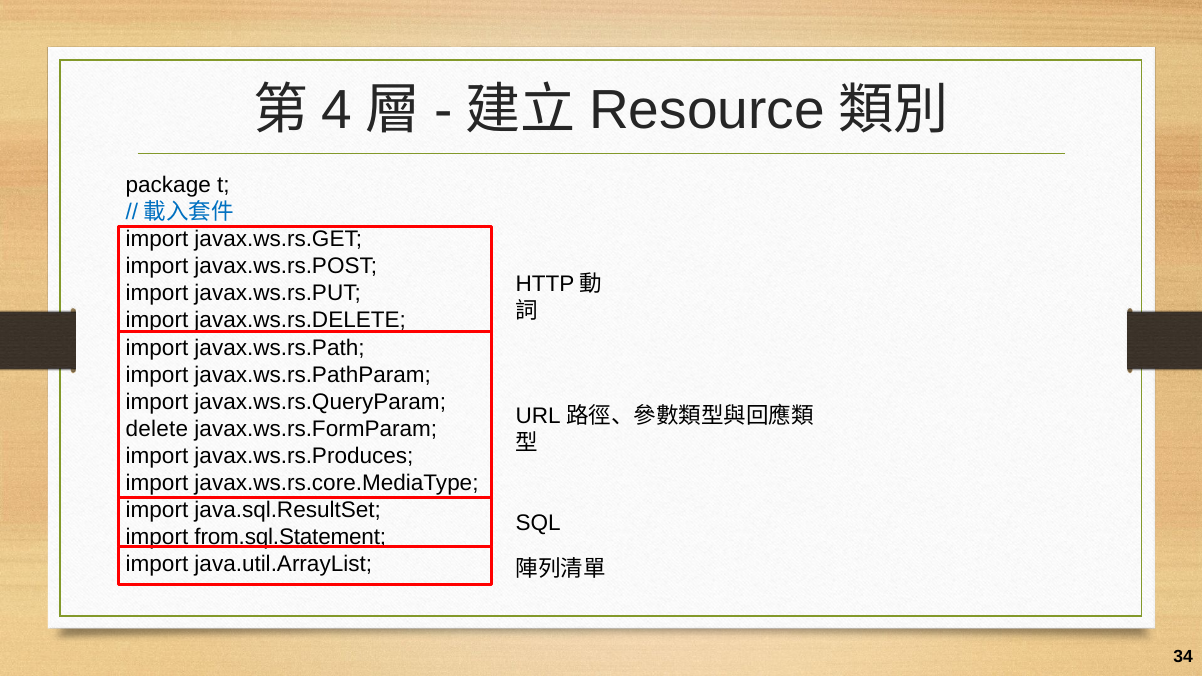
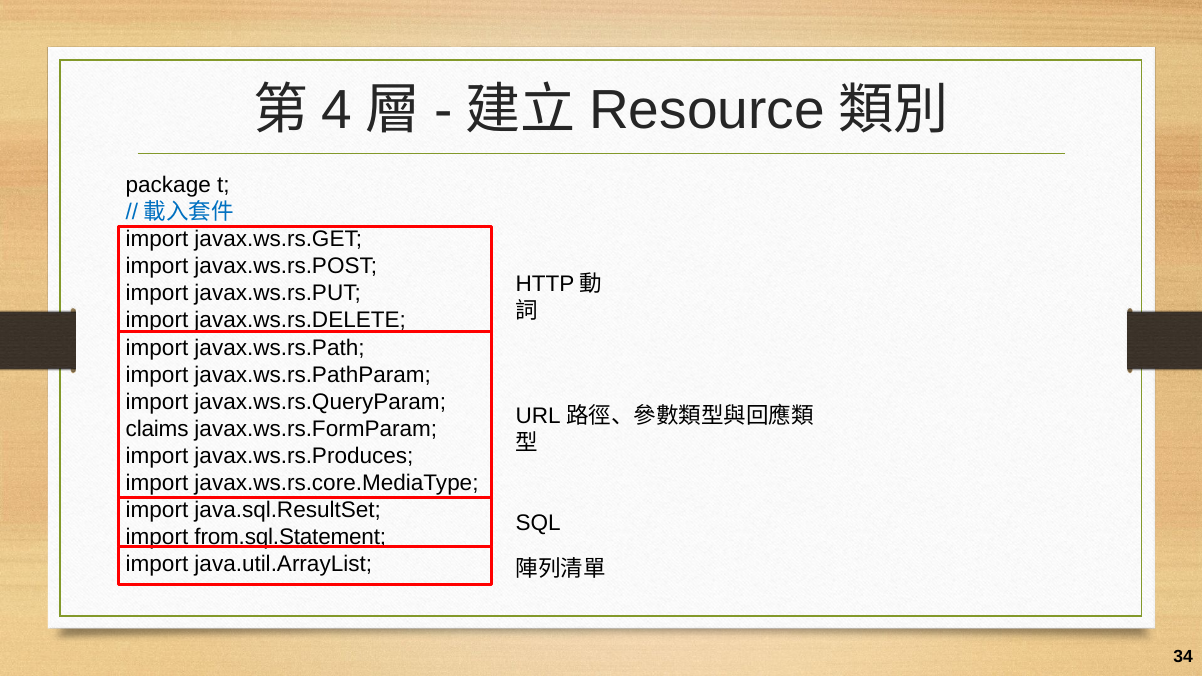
delete: delete -> claims
